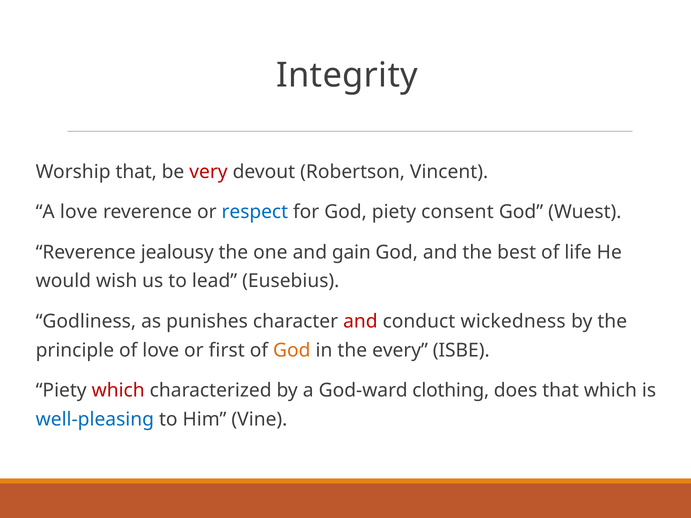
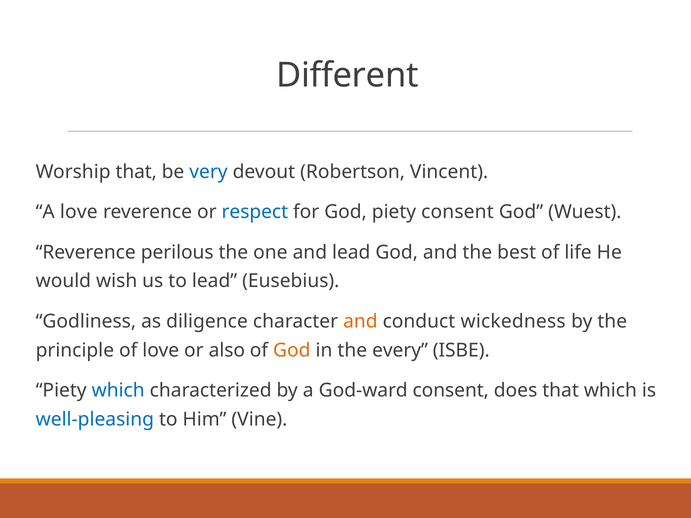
Integrity: Integrity -> Different
very colour: red -> blue
jealousy: jealousy -> perilous
and gain: gain -> lead
punishes: punishes -> diligence
and at (360, 322) colour: red -> orange
first: first -> also
which at (118, 391) colour: red -> blue
God-ward clothing: clothing -> consent
